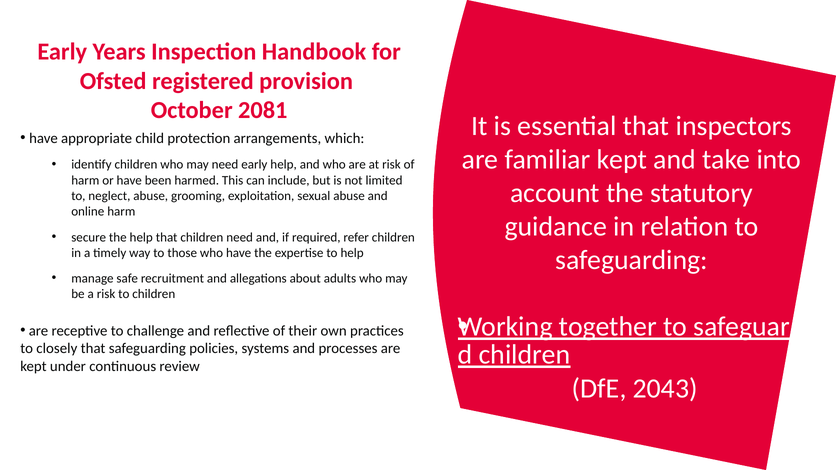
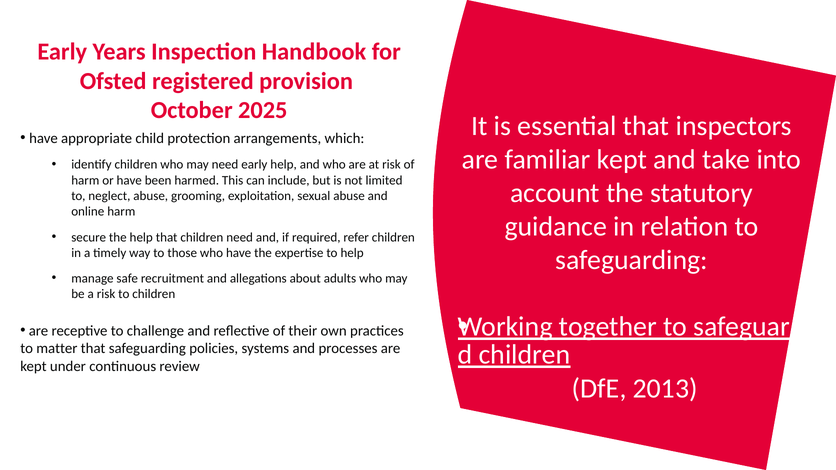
2081: 2081 -> 2025
closely: closely -> matter
2043: 2043 -> 2013
